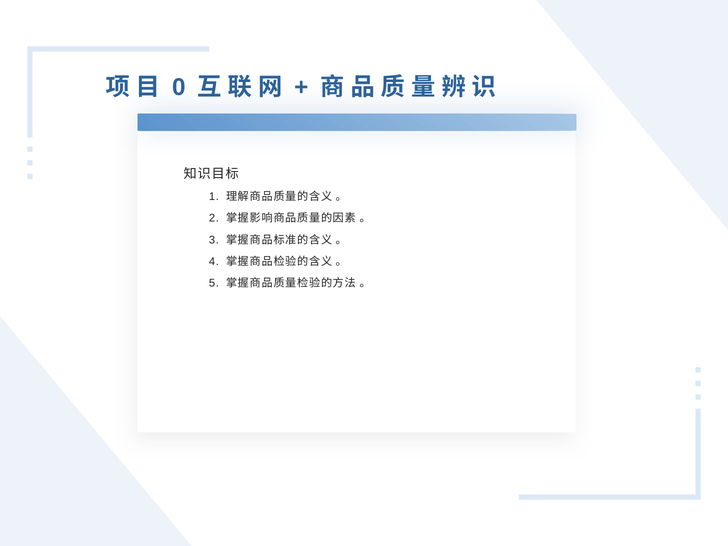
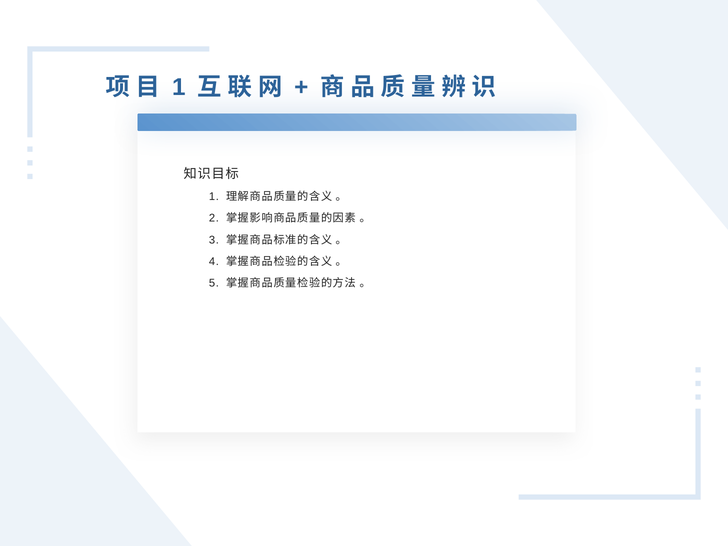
0 at (179, 87): 0 -> 1
